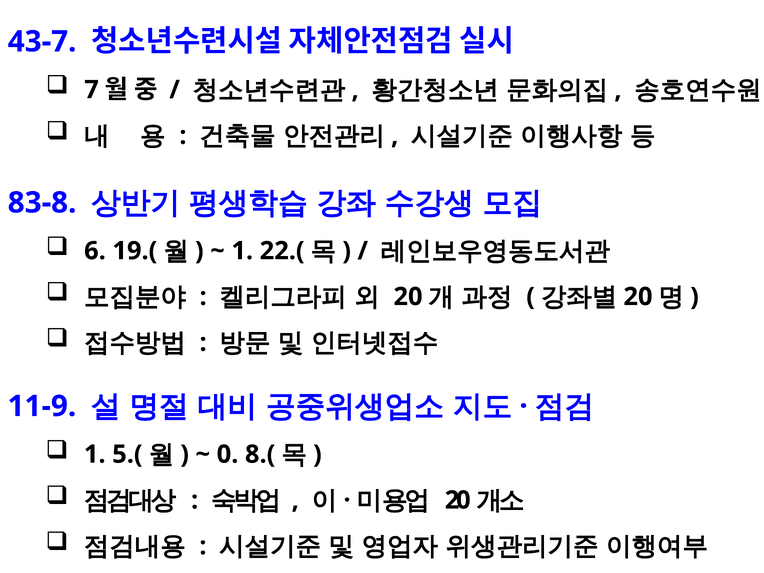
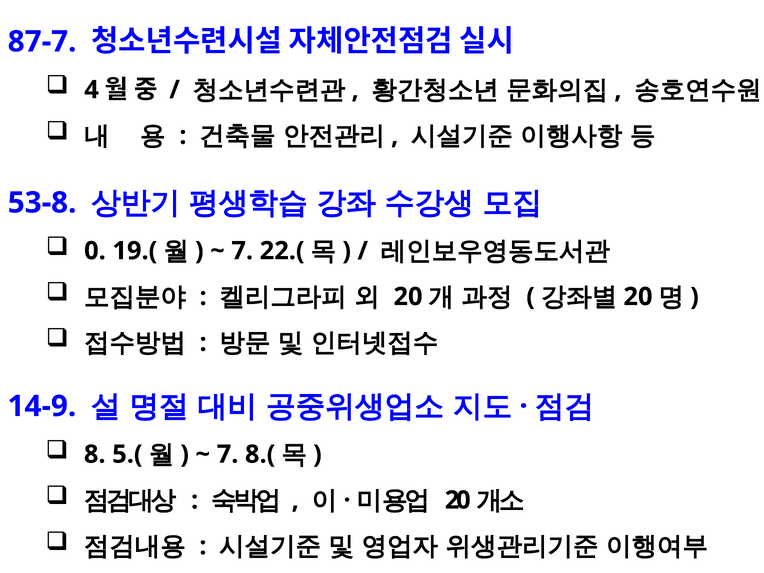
43-7: 43-7 -> 87-7
7: 7 -> 4
83-8: 83-8 -> 53-8
6: 6 -> 0
1 at (242, 251): 1 -> 7
11-9: 11-9 -> 14-9
1 at (95, 454): 1 -> 8
0 at (228, 454): 0 -> 7
